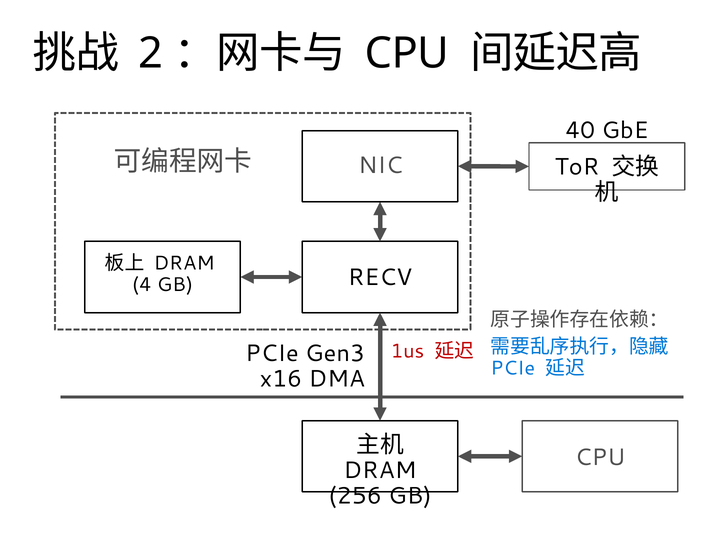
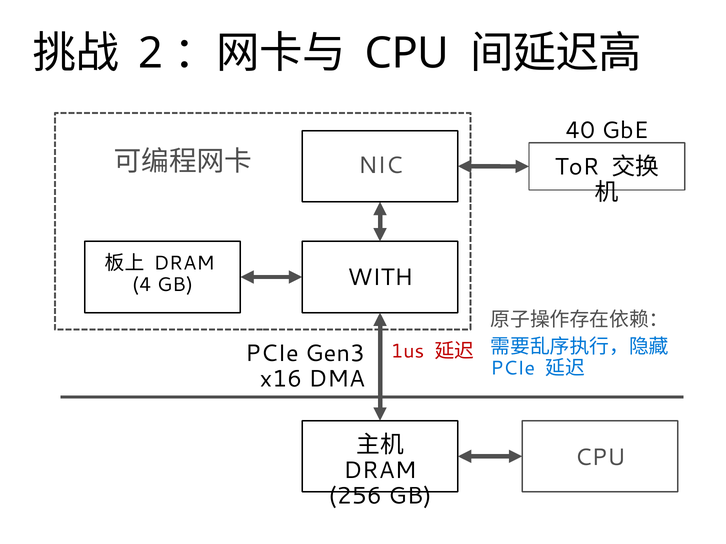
RECV: RECV -> WITH
